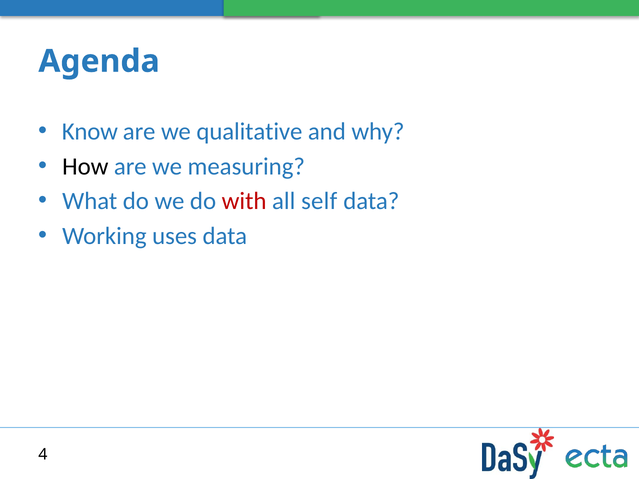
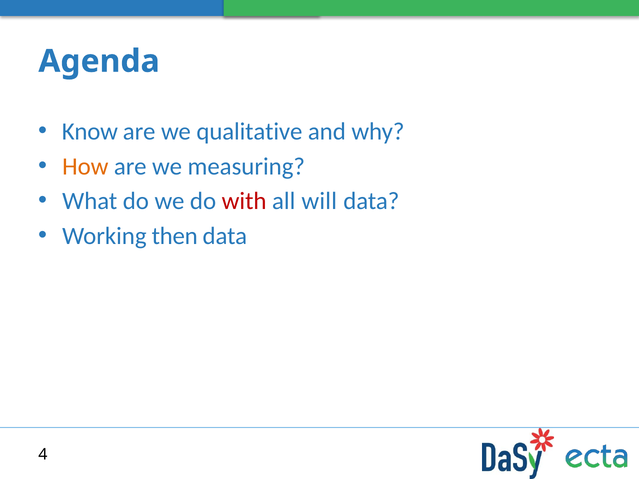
How colour: black -> orange
self: self -> will
uses: uses -> then
